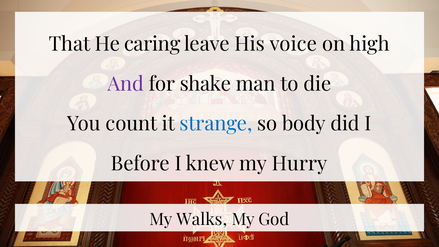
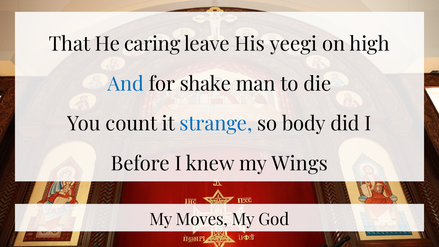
voice: voice -> yeegi
And colour: purple -> blue
Hurry: Hurry -> Wings
Walks: Walks -> Moves
